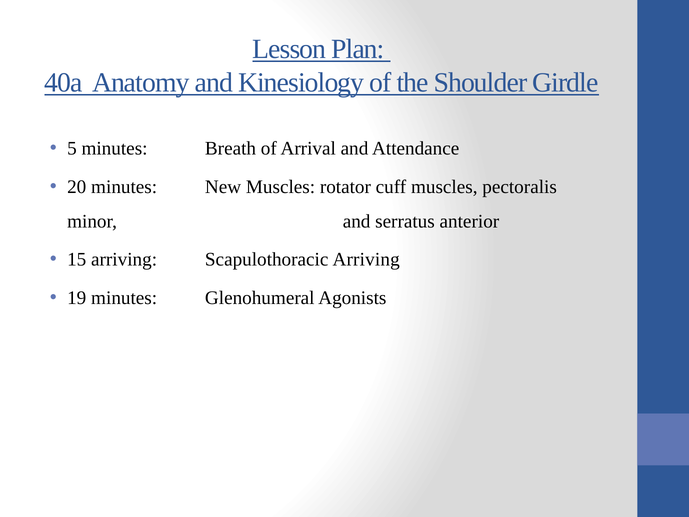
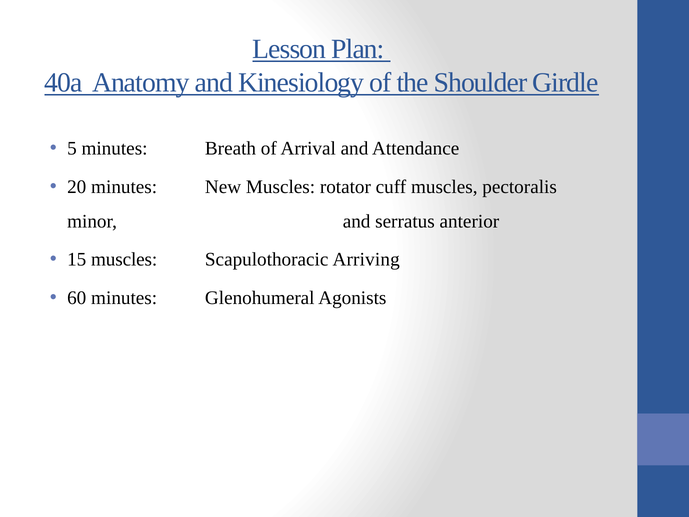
15 arriving: arriving -> muscles
19: 19 -> 60
